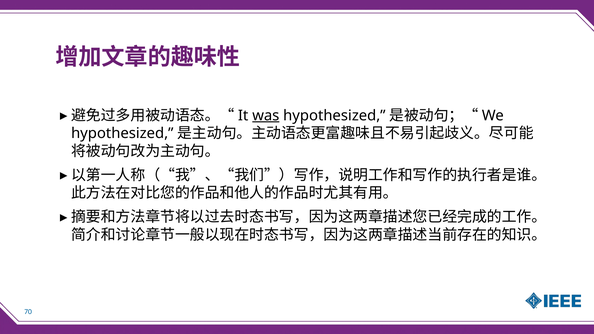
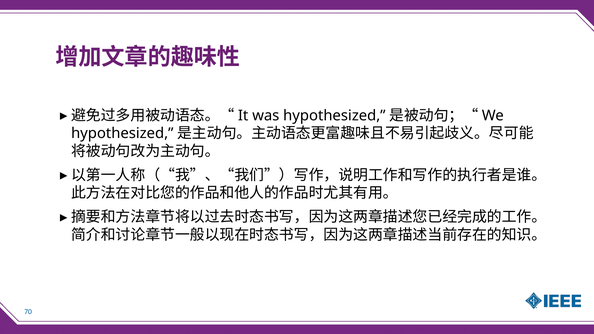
was underline: present -> none
